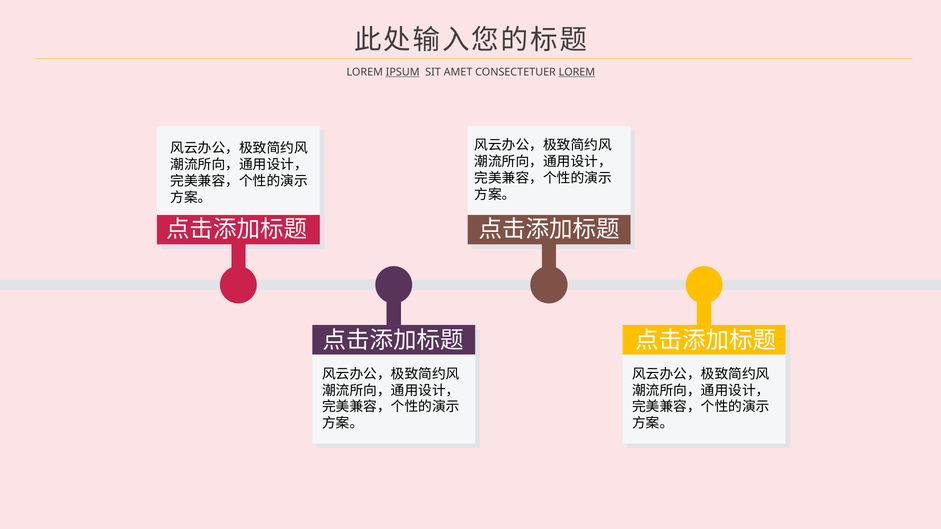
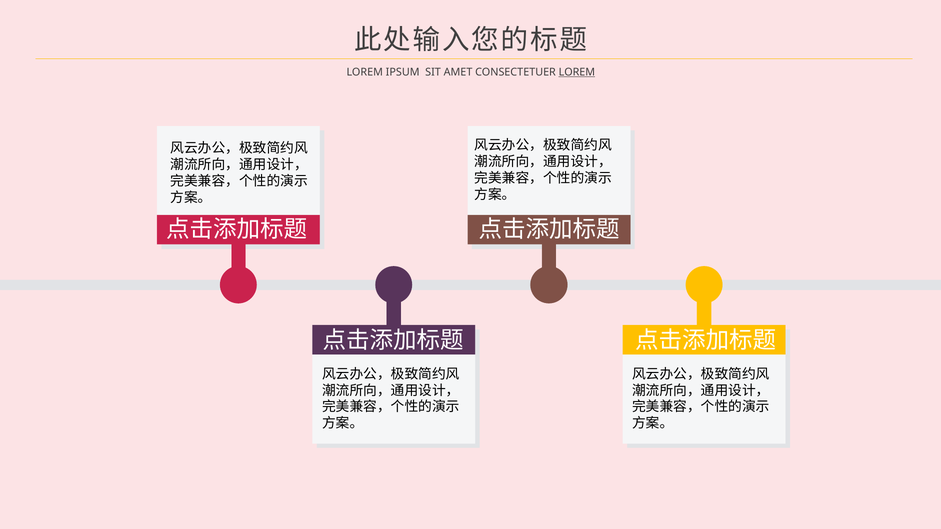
IPSUM underline: present -> none
